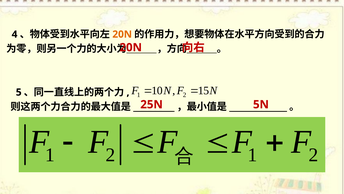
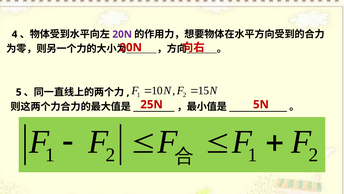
20N at (122, 34) colour: orange -> purple
